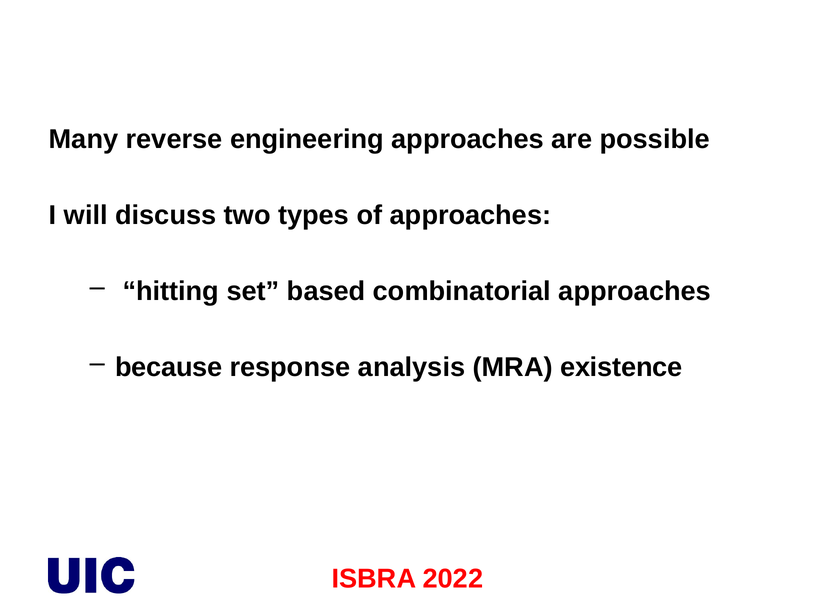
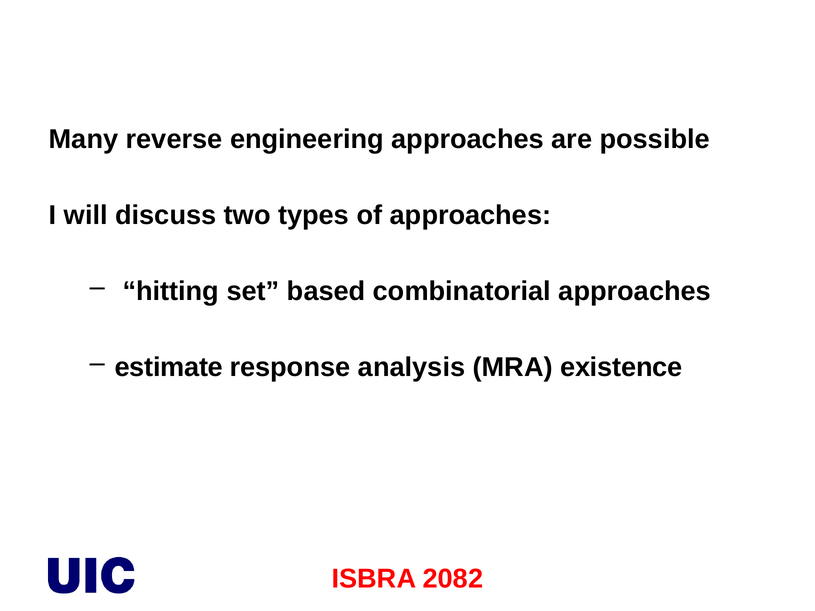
because: because -> estimate
2022: 2022 -> 2082
